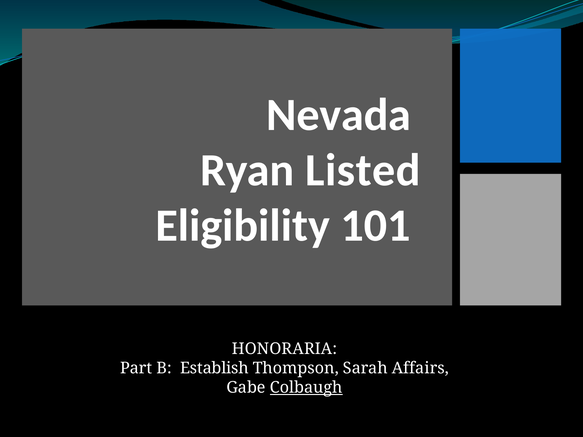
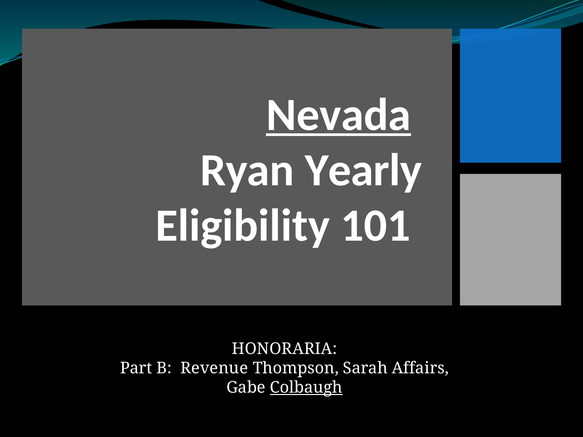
Nevada underline: none -> present
Listed: Listed -> Yearly
Establish: Establish -> Revenue
